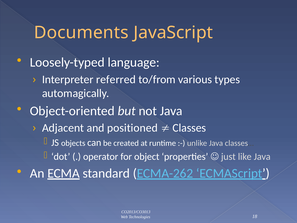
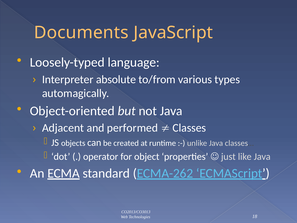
referred: referred -> absolute
positioned: positioned -> performed
